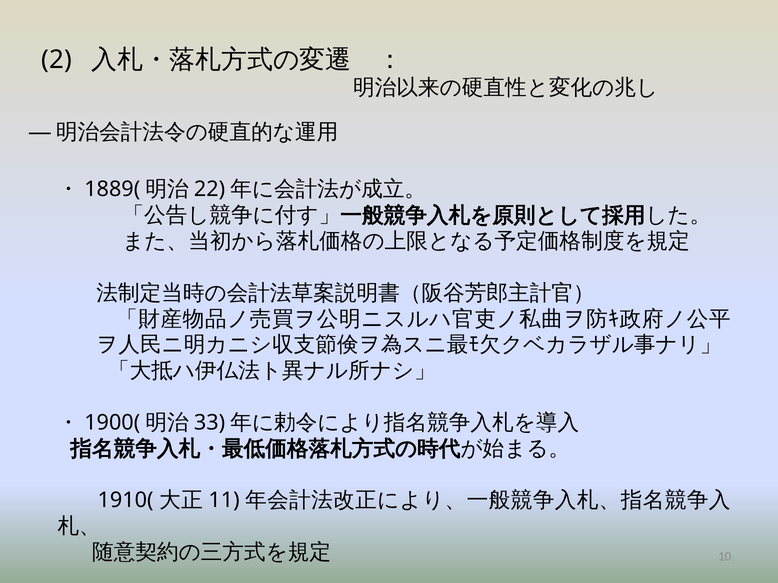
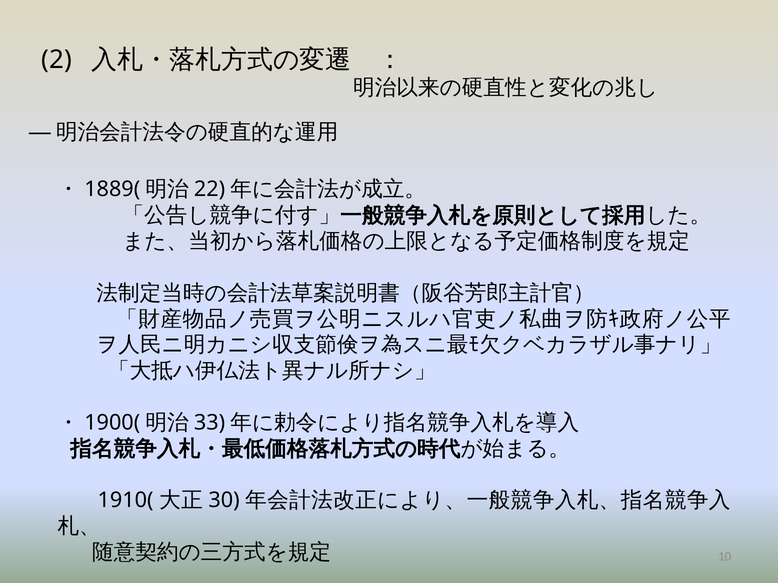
11: 11 -> 30
